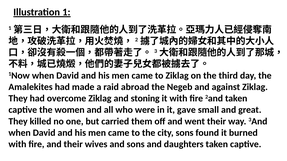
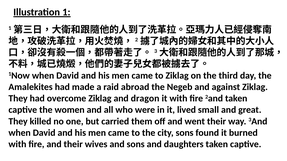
stoning: stoning -> dragon
gave: gave -> lived
